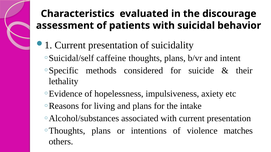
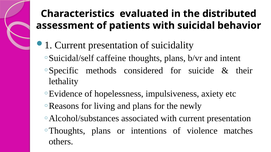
discourage: discourage -> distributed
intake: intake -> newly
